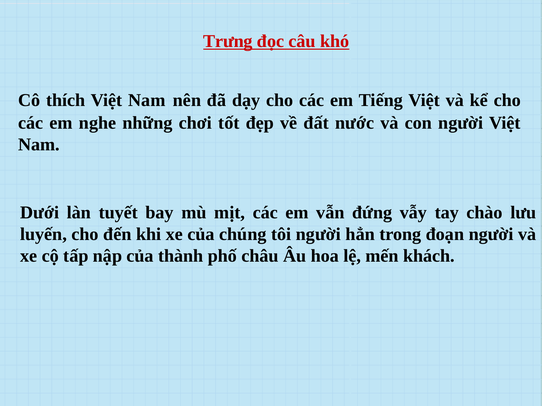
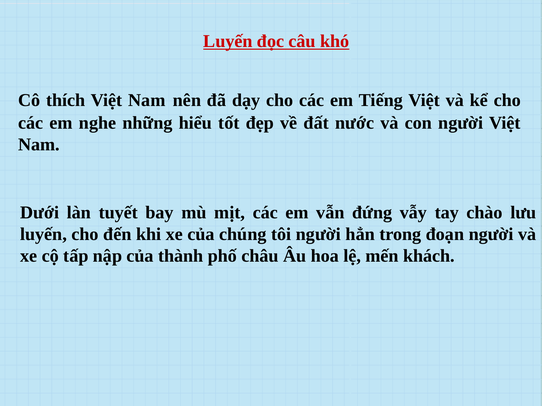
Trưng at (228, 41): Trưng -> Luyến
chơi: chơi -> hiểu
